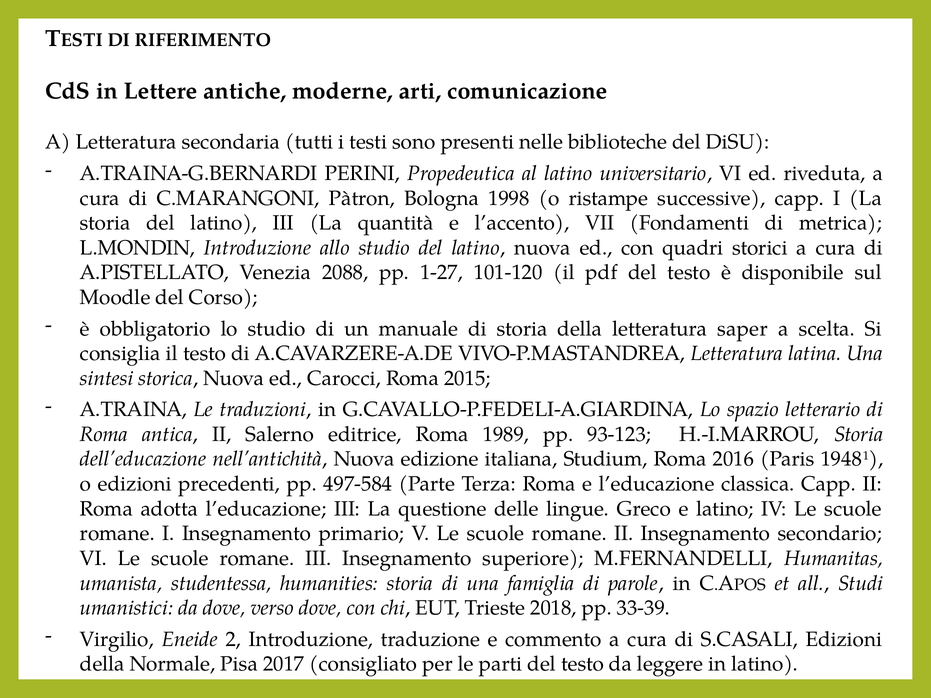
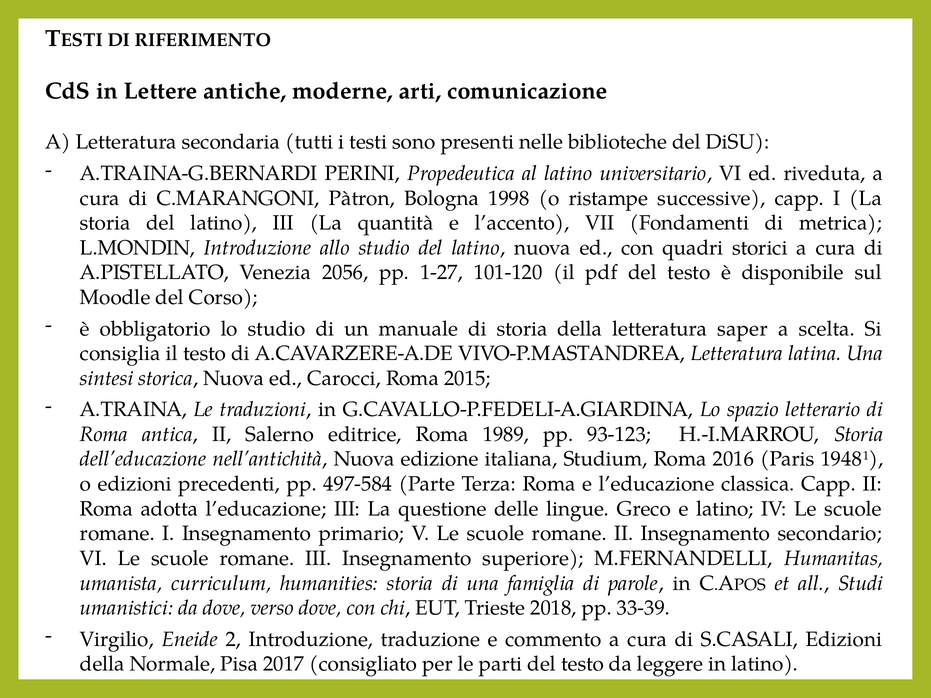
2088: 2088 -> 2056
studentessa: studentessa -> curriculum
